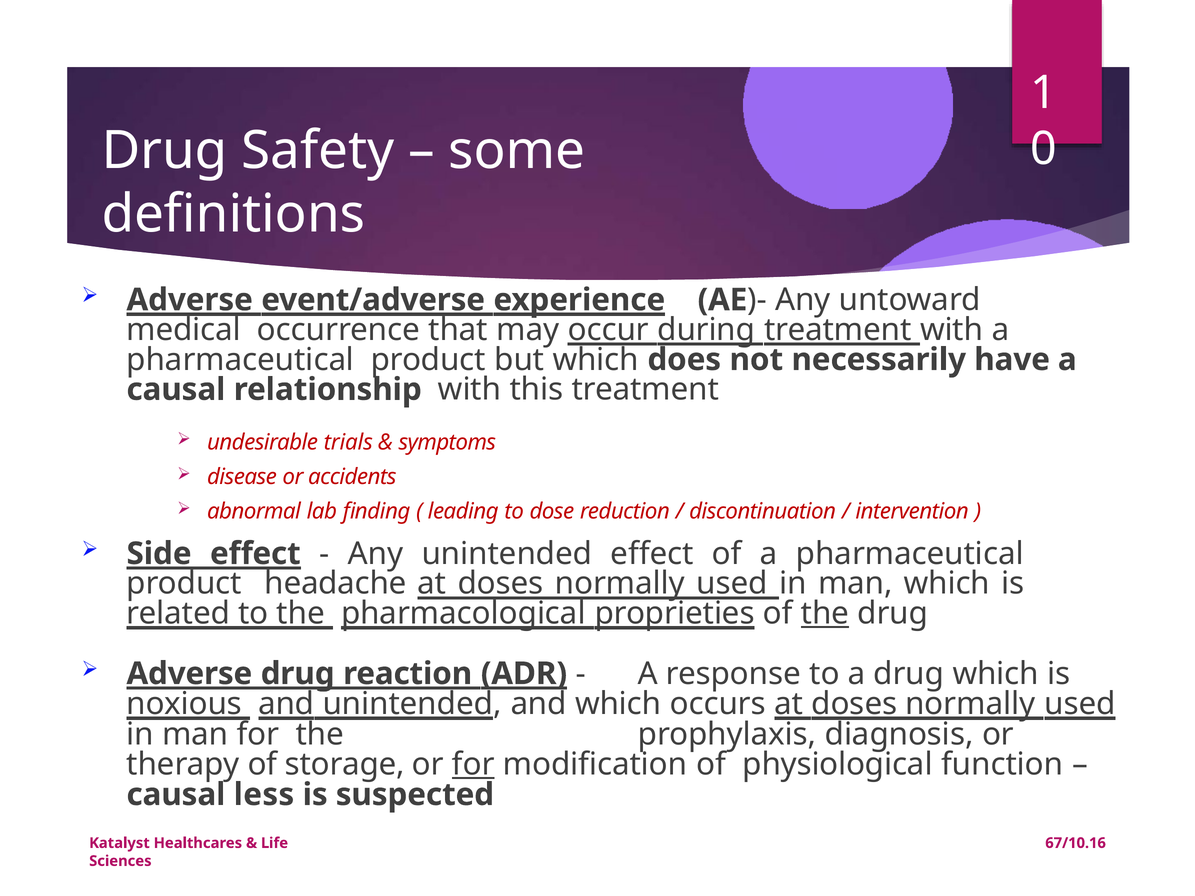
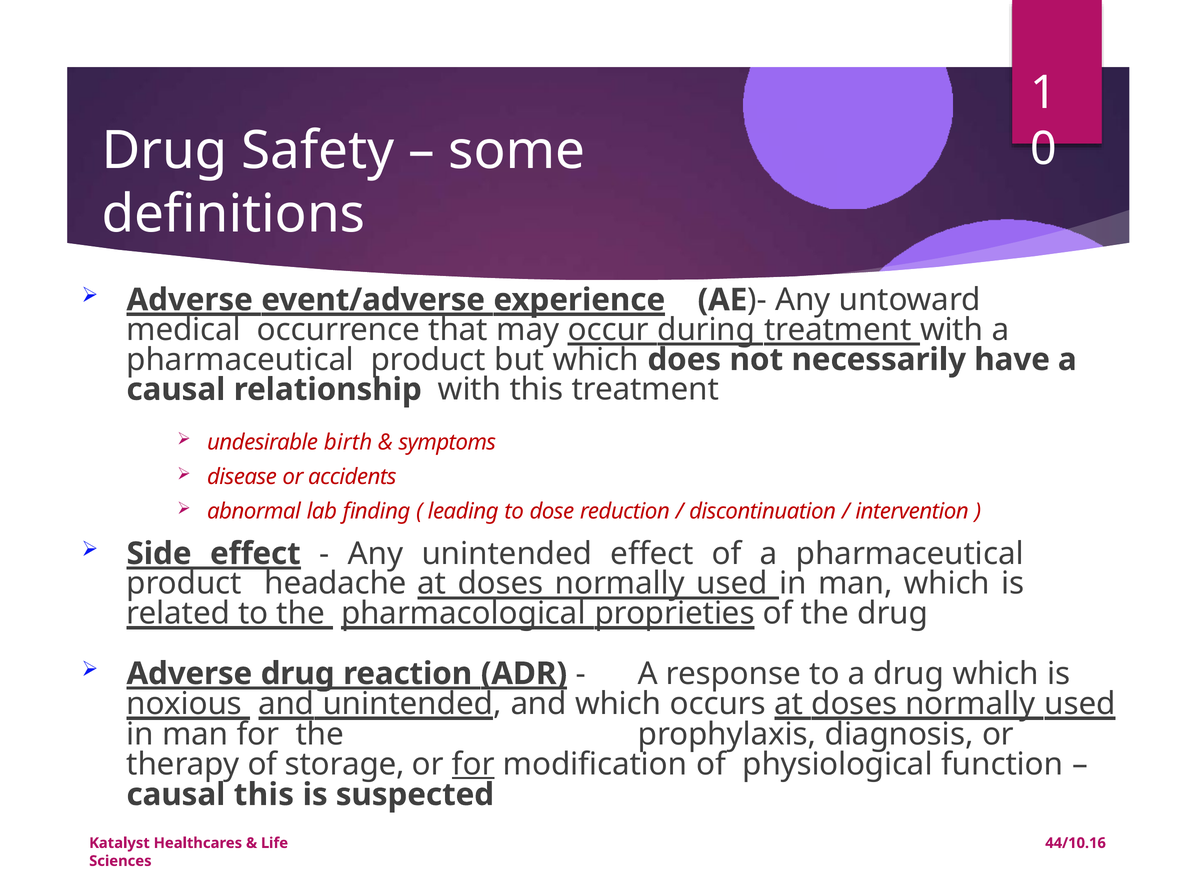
trials: trials -> birth
the at (825, 614) underline: present -> none
causal less: less -> this
67/10.16: 67/10.16 -> 44/10.16
